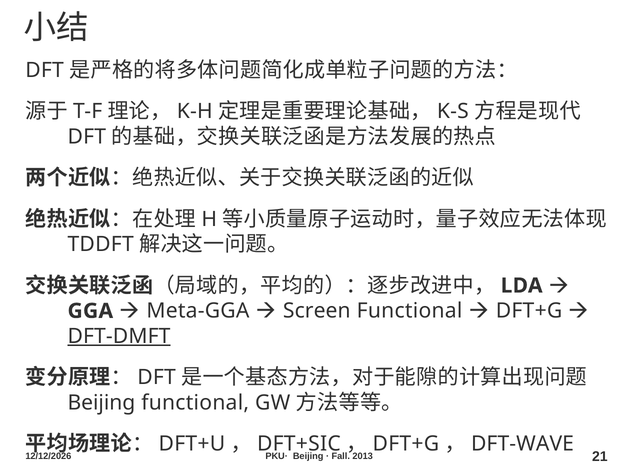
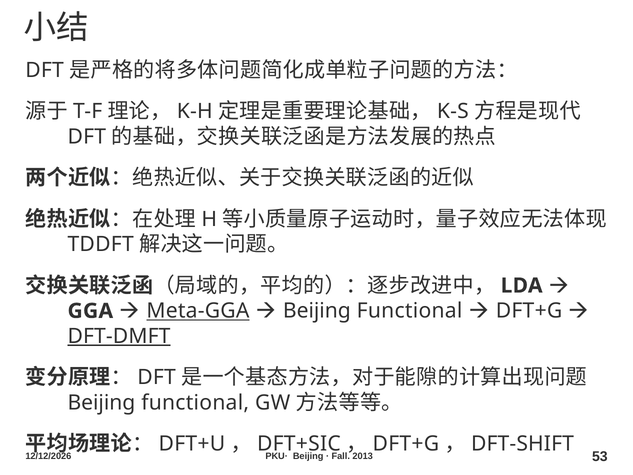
Meta-GGA underline: none -> present
Screen at (317, 311): Screen -> Beijing
DFT-WAVE: DFT-WAVE -> DFT-SHIFT
21: 21 -> 53
